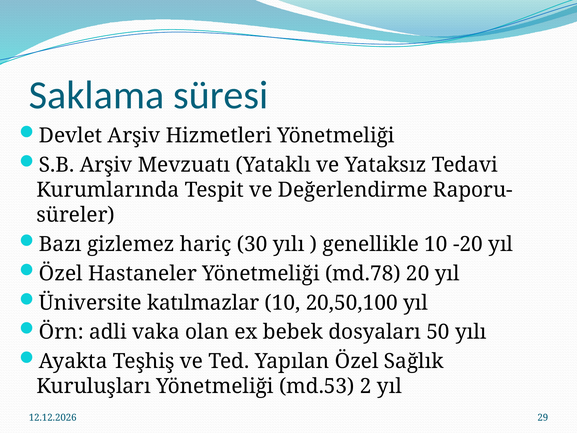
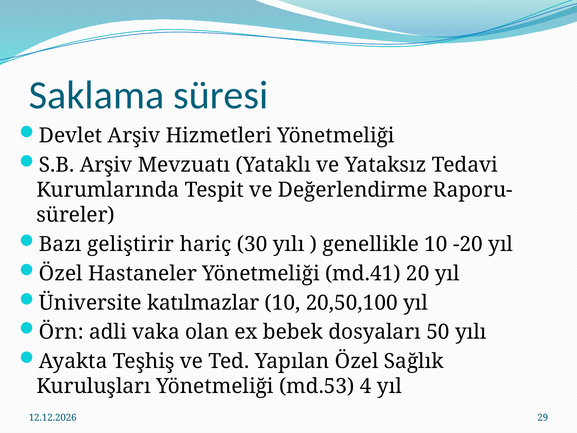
gizlemez: gizlemez -> geliştirir
md.78: md.78 -> md.41
2: 2 -> 4
